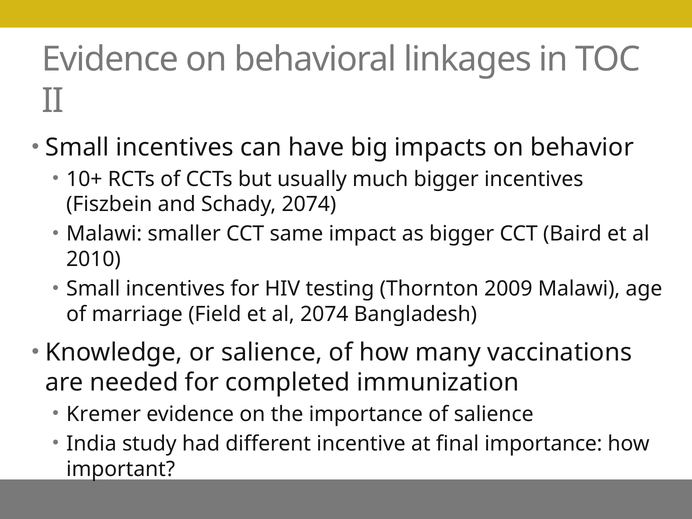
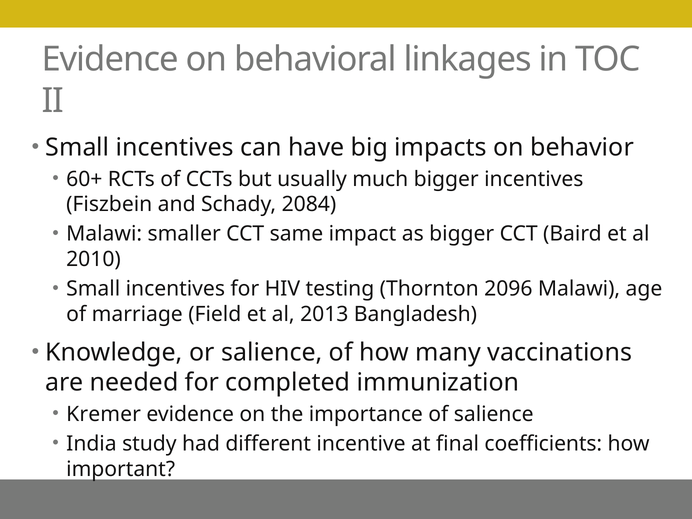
10+: 10+ -> 60+
Schady 2074: 2074 -> 2084
2009: 2009 -> 2096
al 2074: 2074 -> 2013
final importance: importance -> coefficients
